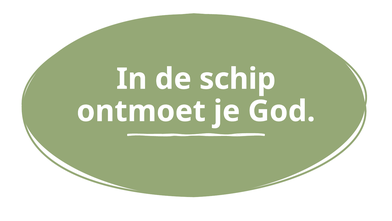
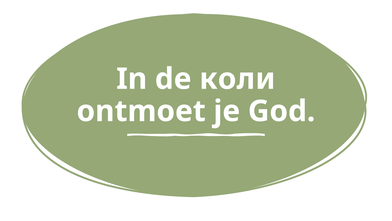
schip: schip -> коли
